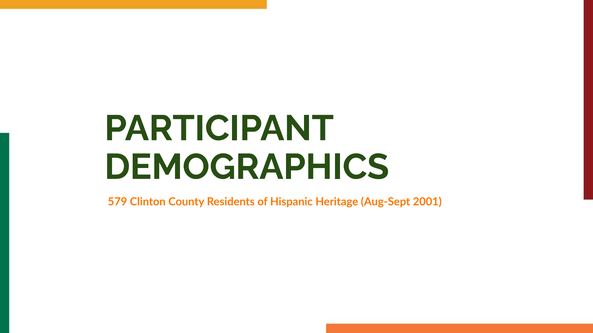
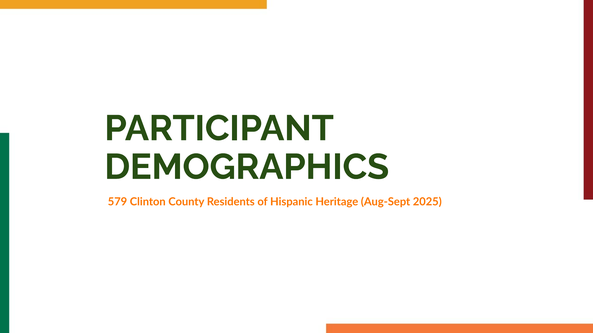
2001: 2001 -> 2025
